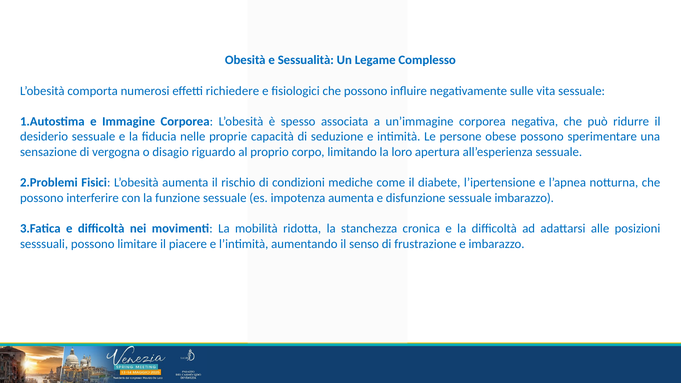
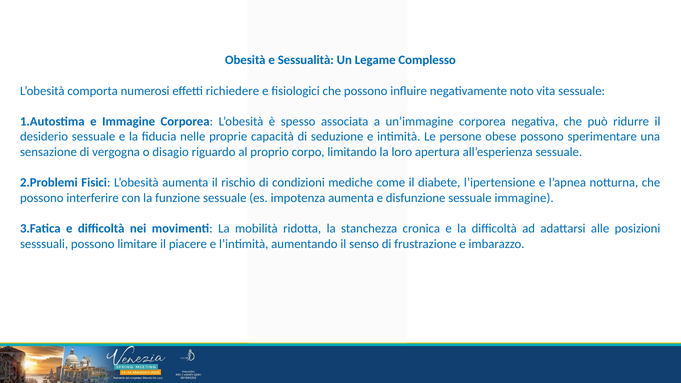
sulle: sulle -> noto
sessuale imbarazzo: imbarazzo -> immagine
